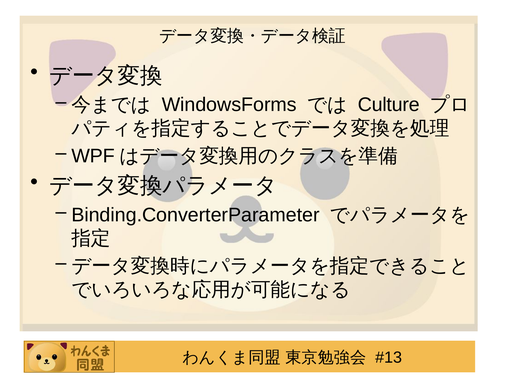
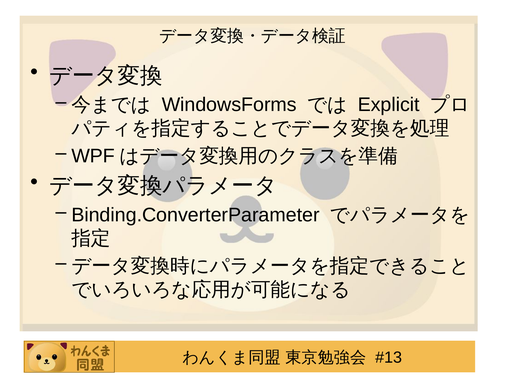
Culture: Culture -> Explicit
